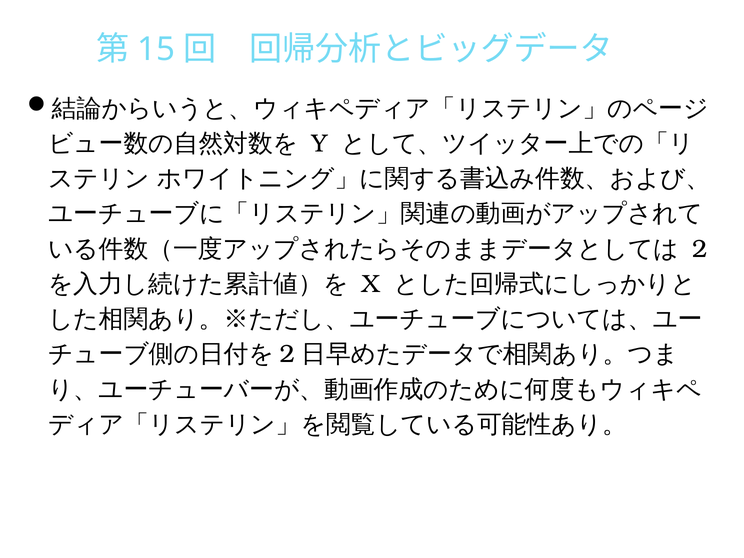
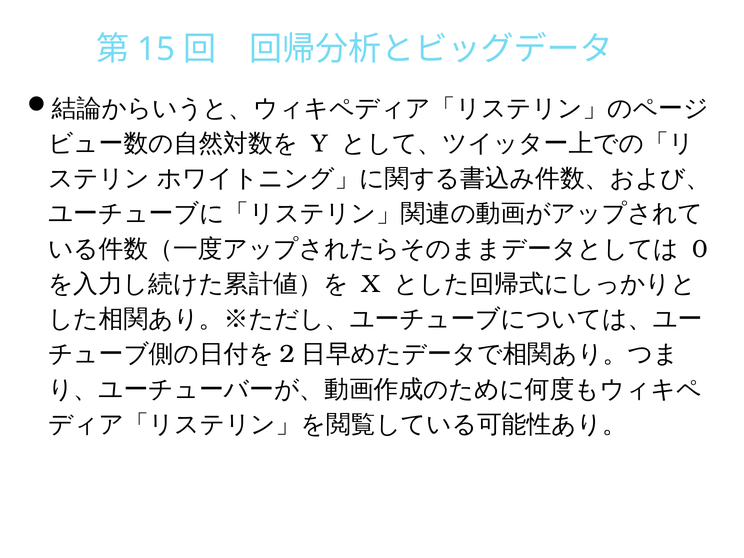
2: 2 -> 0
